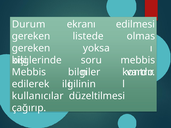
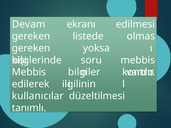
Durum: Durum -> Devam
çağırıp: çağırıp -> tanımlı
